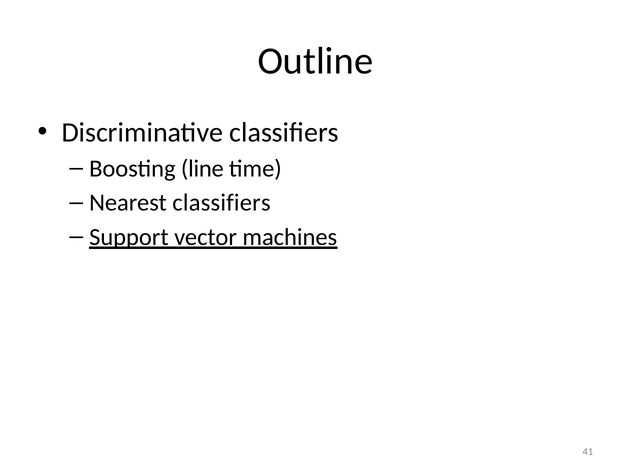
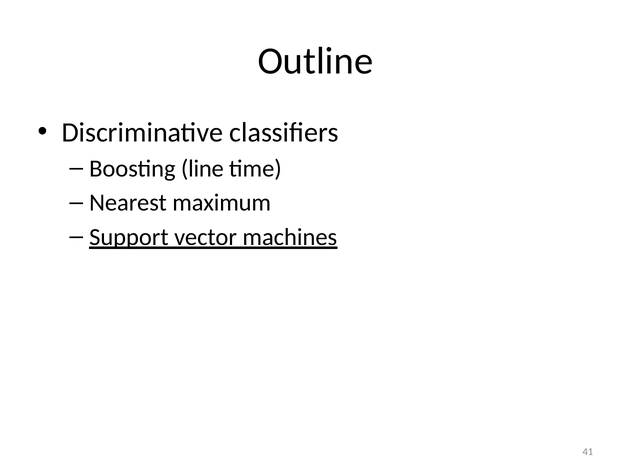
Nearest classifiers: classifiers -> maximum
